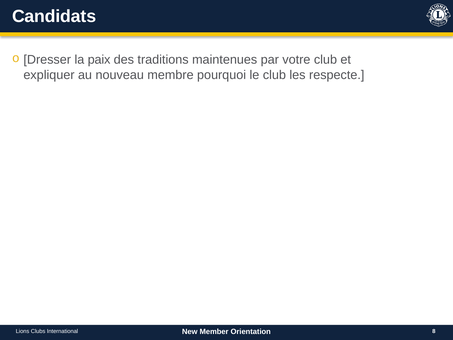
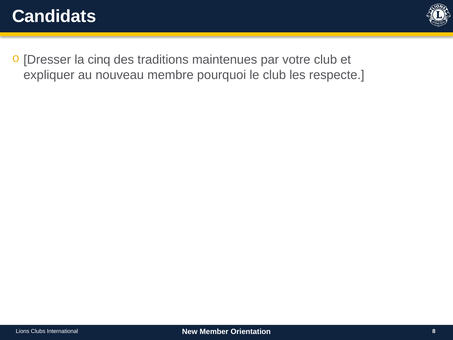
paix: paix -> cinq
